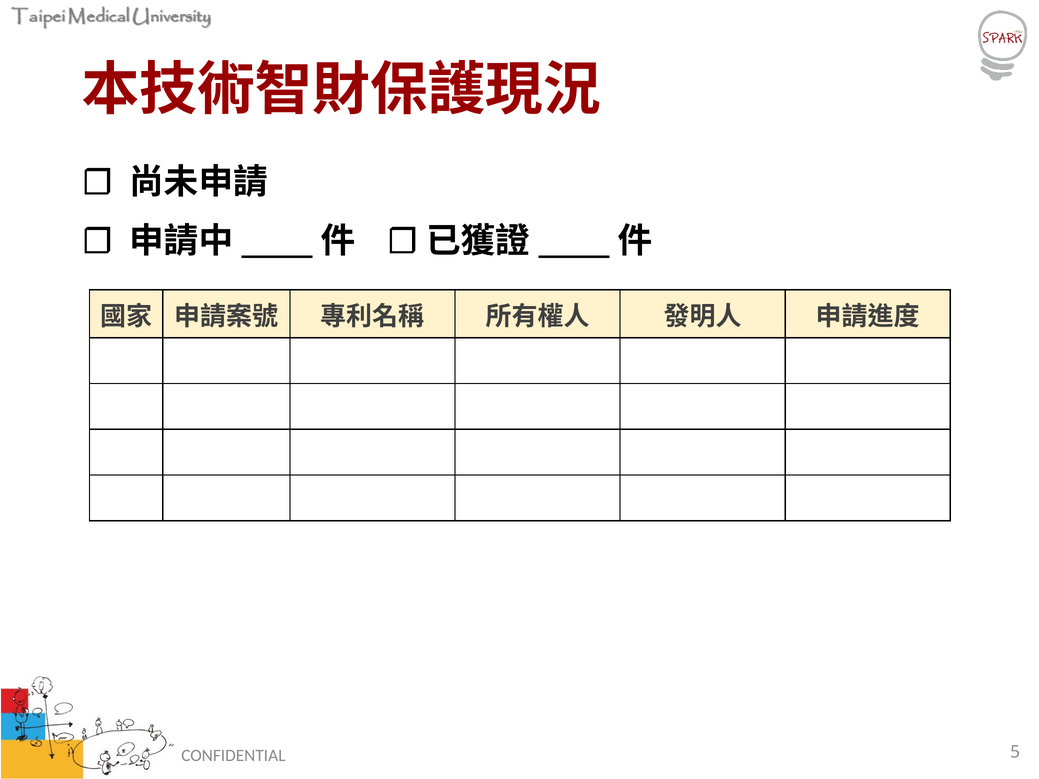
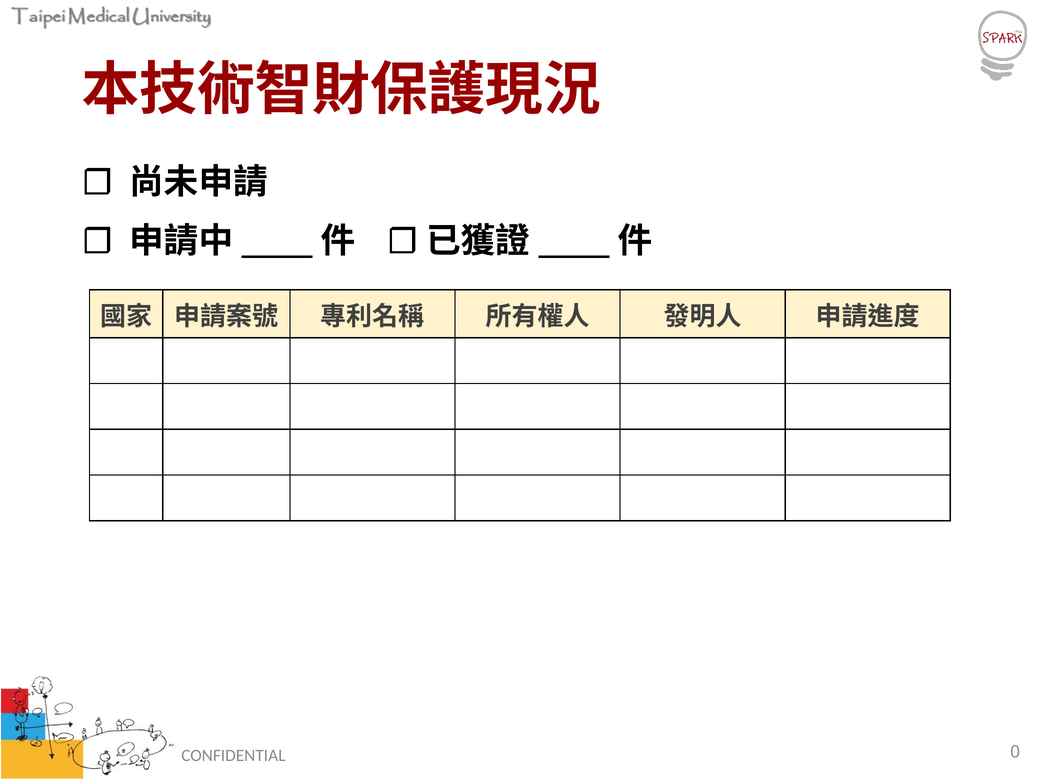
5: 5 -> 0
